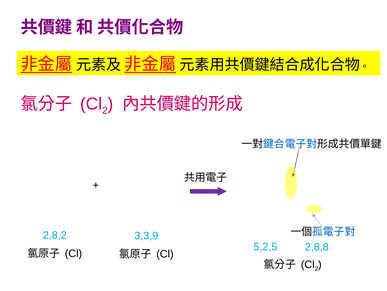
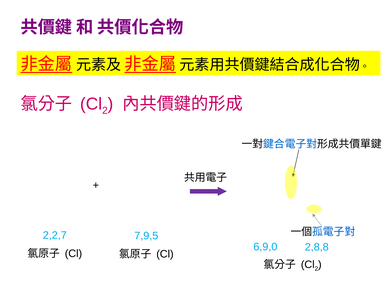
2,8,2: 2,8,2 -> 2,2,7
3,3,9: 3,3,9 -> 7,9,5
5,2,5: 5,2,5 -> 6,9,0
